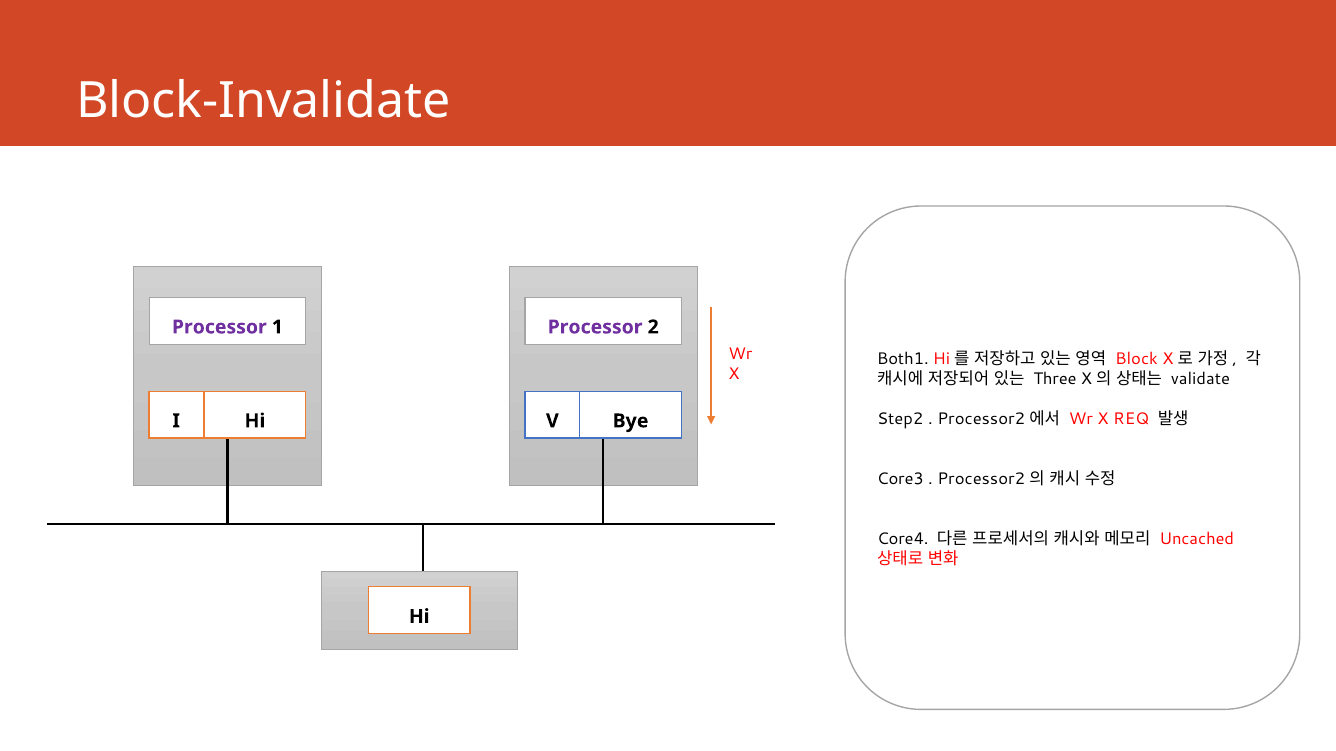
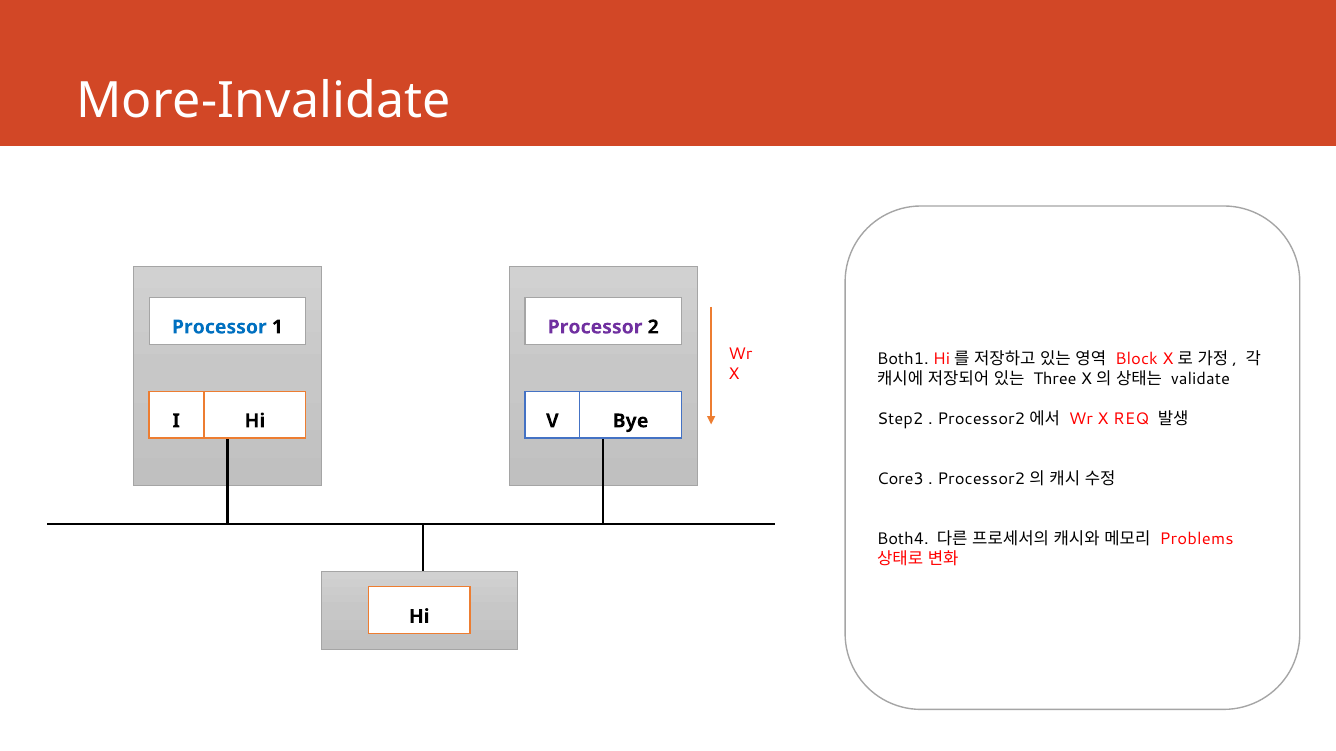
Block-Invalidate: Block-Invalidate -> More-Invalidate
Processor at (219, 327) colour: purple -> blue
Core4: Core4 -> Both4
Uncached: Uncached -> Problems
